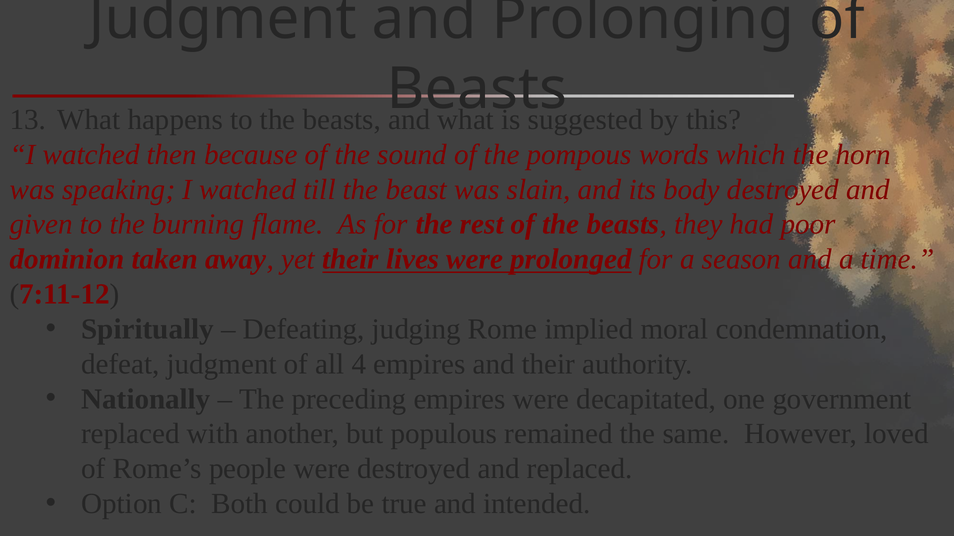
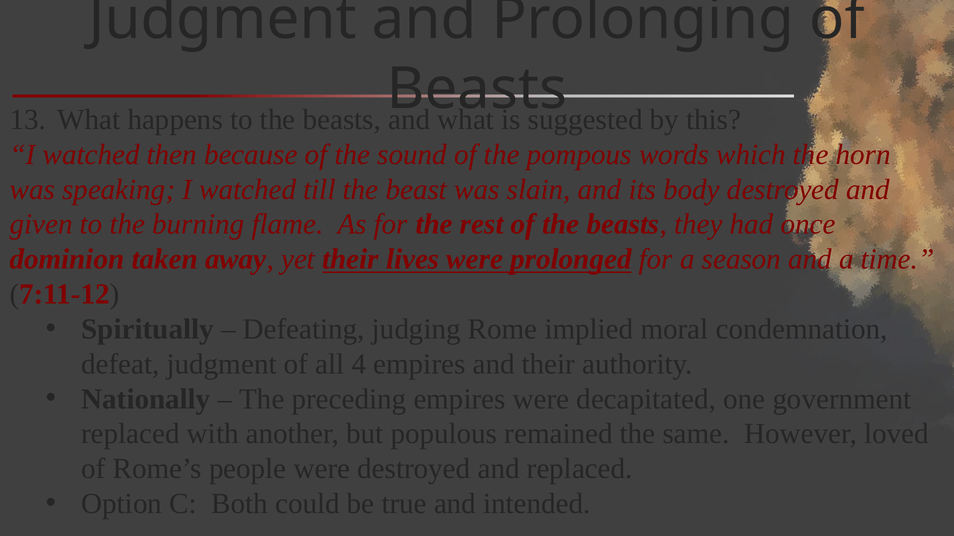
poor: poor -> once
